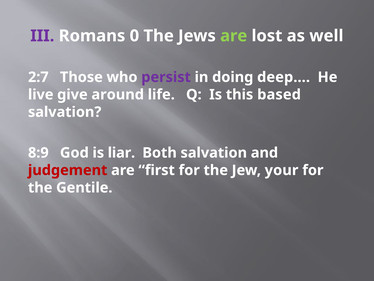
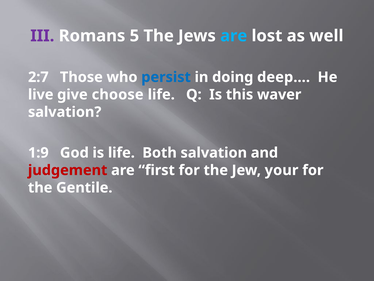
0: 0 -> 5
are at (234, 36) colour: light green -> light blue
persist colour: purple -> blue
around: around -> choose
based: based -> waver
8:9: 8:9 -> 1:9
is liar: liar -> life
